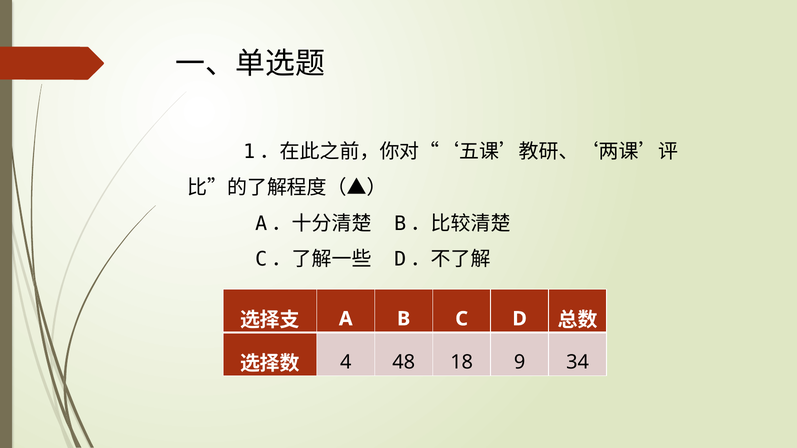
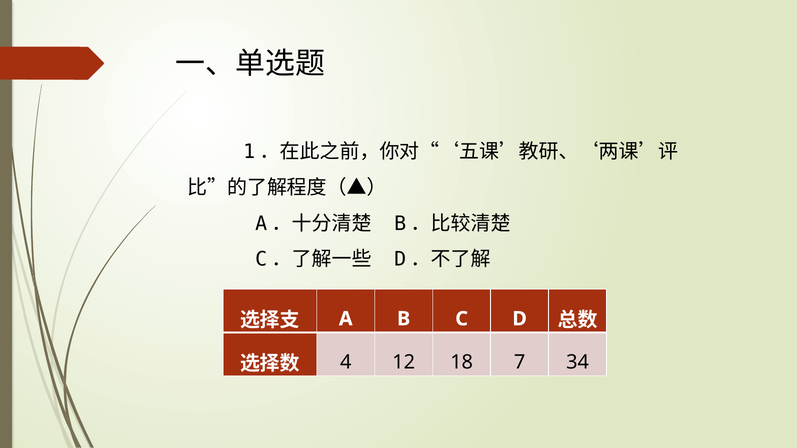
48: 48 -> 12
9: 9 -> 7
